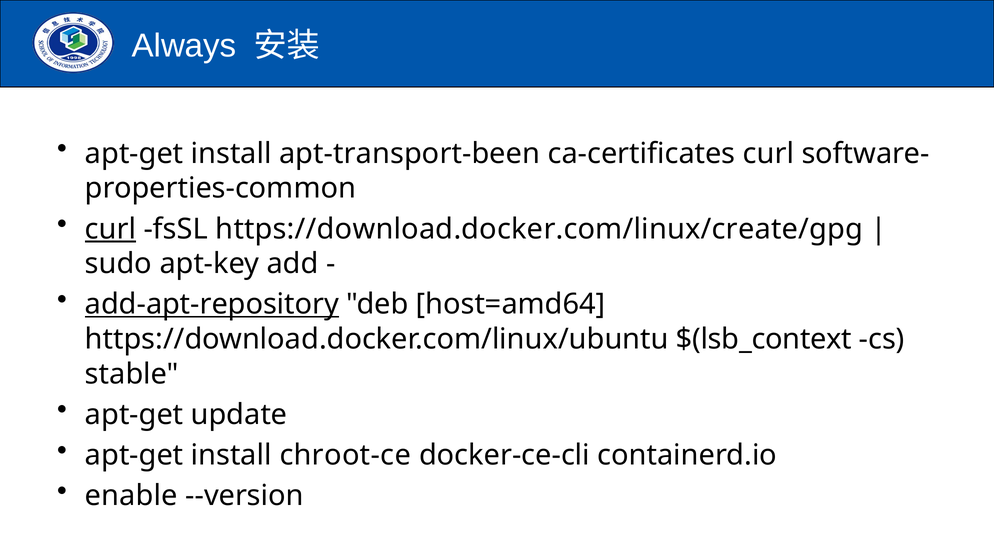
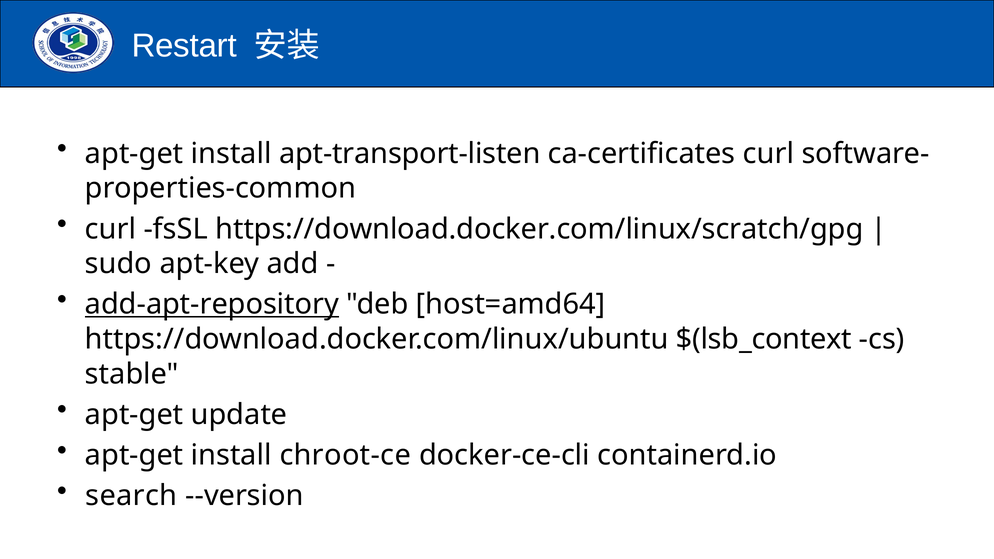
Always: Always -> Restart
apt-transport-been: apt-transport-been -> apt-transport-listen
curl at (111, 229) underline: present -> none
https://download.docker.com/linux/create/gpg: https://download.docker.com/linux/create/gpg -> https://download.docker.com/linux/scratch/gpg
enable: enable -> search
